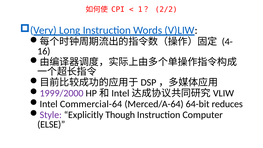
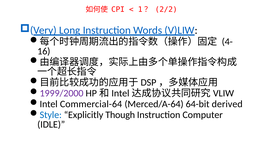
reduces: reduces -> derived
Style colour: purple -> blue
ELSE: ELSE -> IDLE
